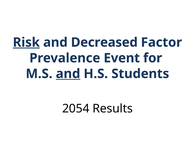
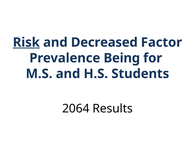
Event: Event -> Being
and at (68, 73) underline: present -> none
2054: 2054 -> 2064
